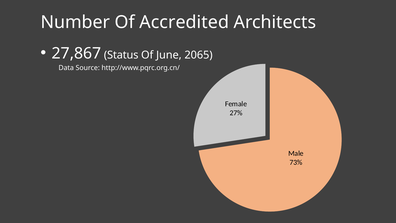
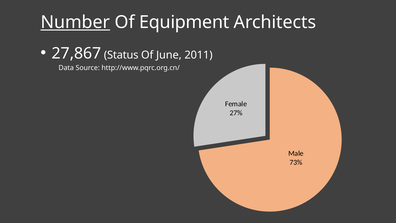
Number underline: none -> present
Accredited: Accredited -> Equipment
2065: 2065 -> 2011
